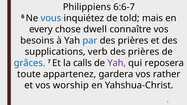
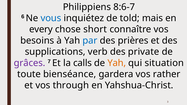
6:6-7: 6:6-7 -> 8:6-7
dwell: dwell -> short
prières at (144, 52): prières -> private
grâces colour: blue -> purple
Yah at (117, 63) colour: purple -> orange
reposera: reposera -> situation
appartenez: appartenez -> bienséance
worship: worship -> through
